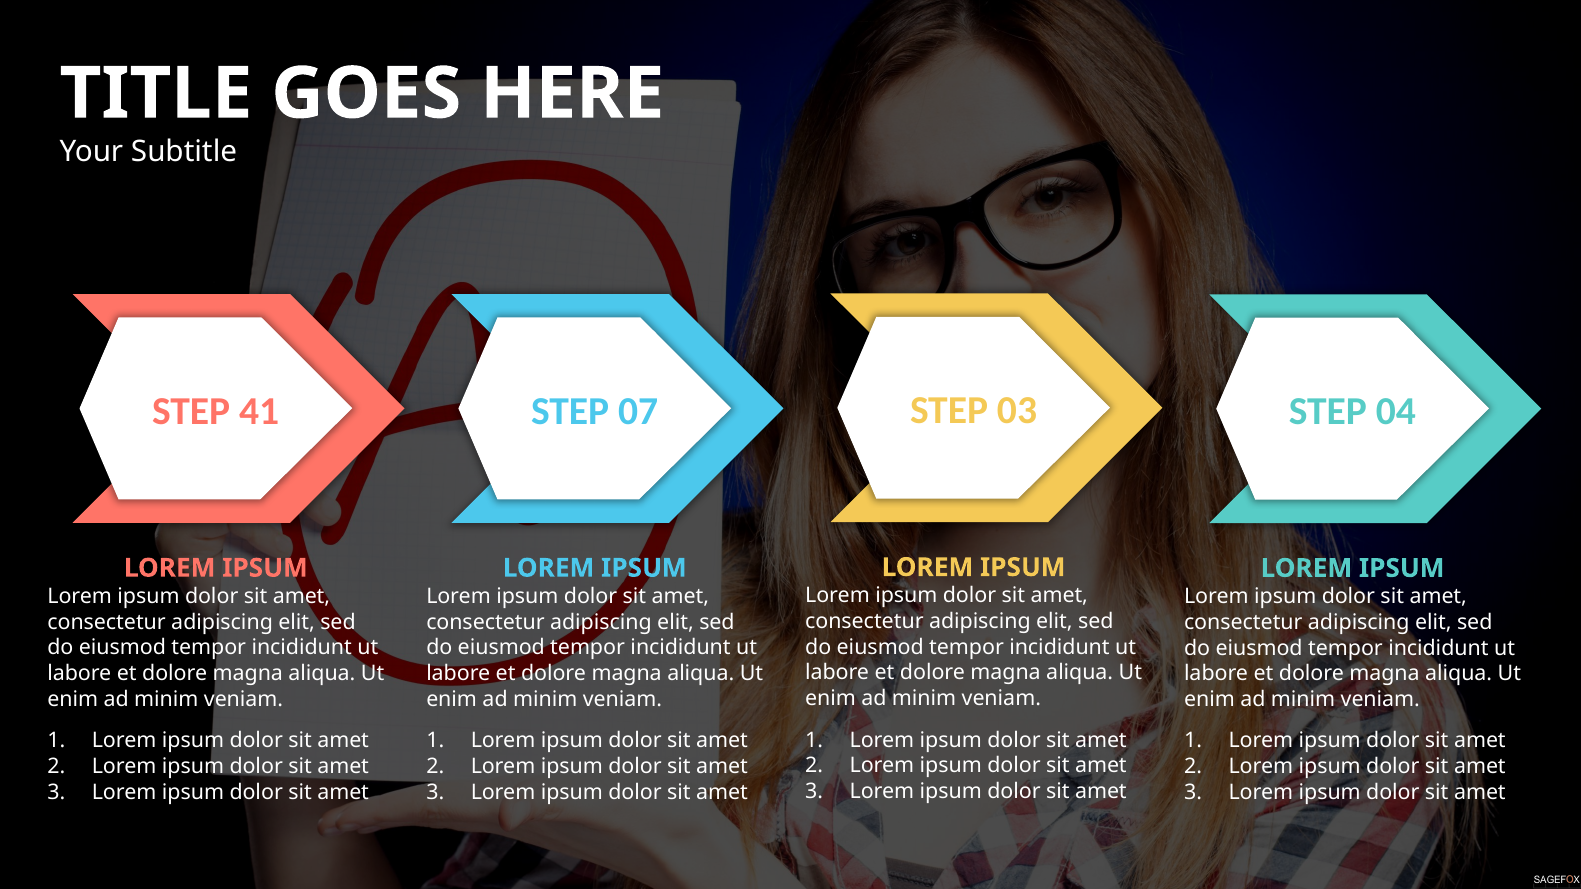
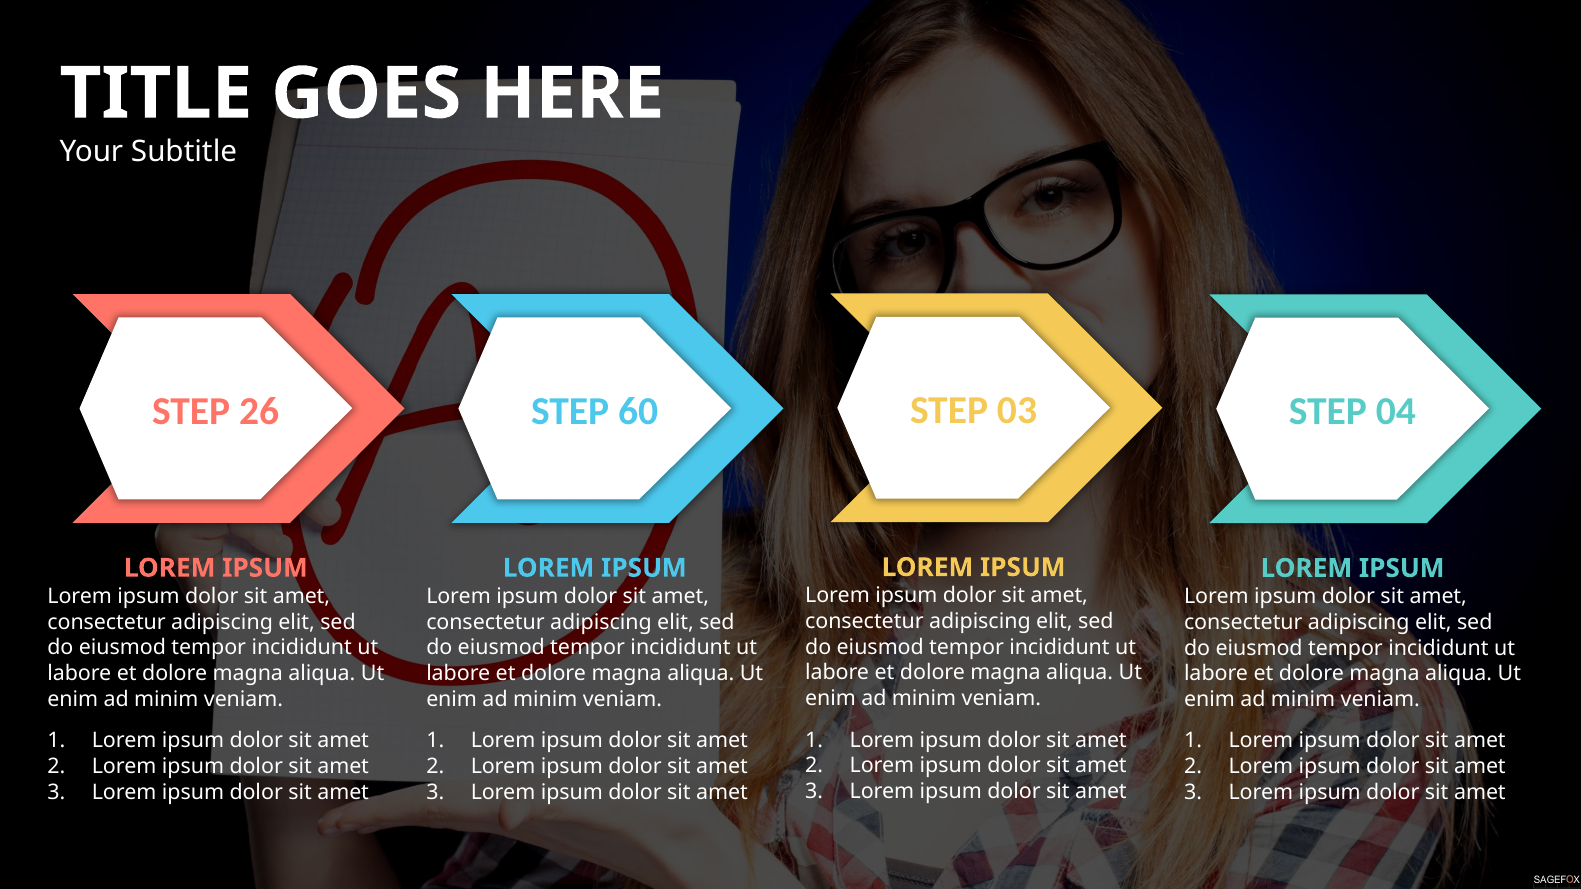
41: 41 -> 26
07: 07 -> 60
